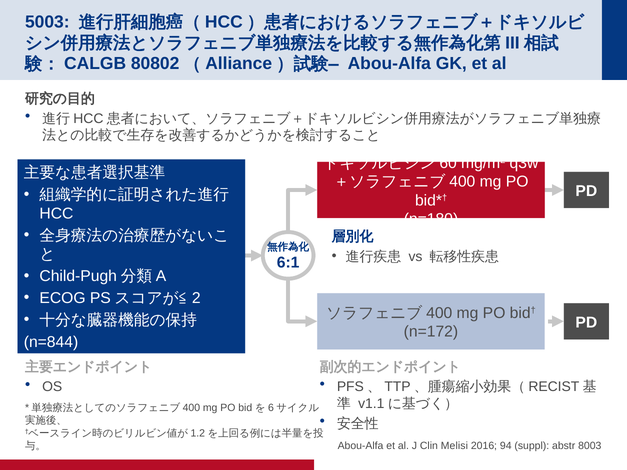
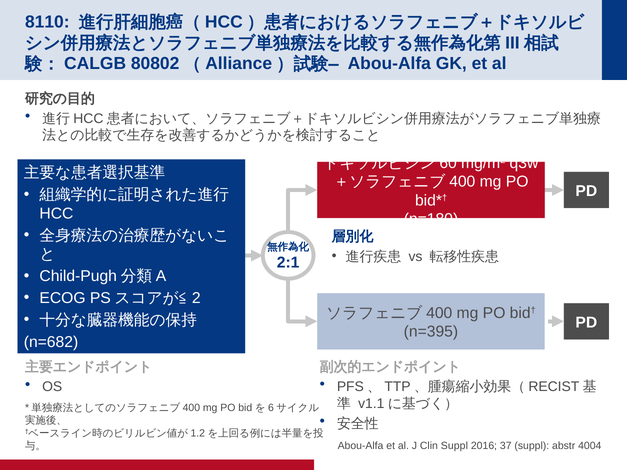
5003: 5003 -> 8110
6:1: 6:1 -> 2:1
n=172: n=172 -> n=395
n=844: n=844 -> n=682
Clin Melisi: Melisi -> Suppl
94: 94 -> 37
8003: 8003 -> 4004
